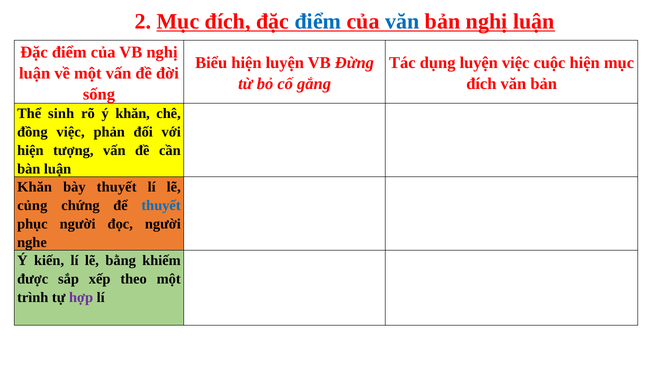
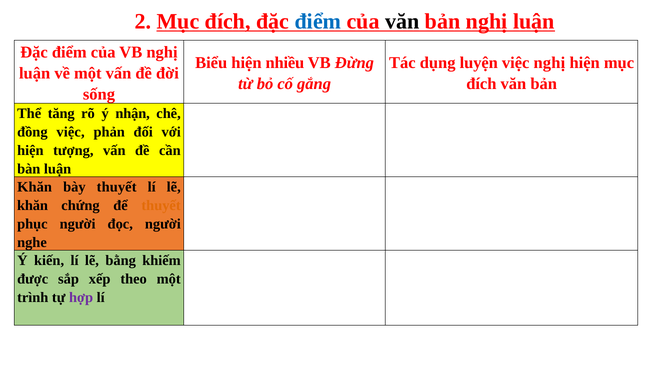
văn at (402, 21) colour: blue -> black
hiện luyện: luyện -> nhiều
việc cuộc: cuộc -> nghị
sinh: sinh -> tăng
ý khăn: khăn -> nhận
củng at (32, 206): củng -> khăn
thuyết at (161, 206) colour: blue -> orange
